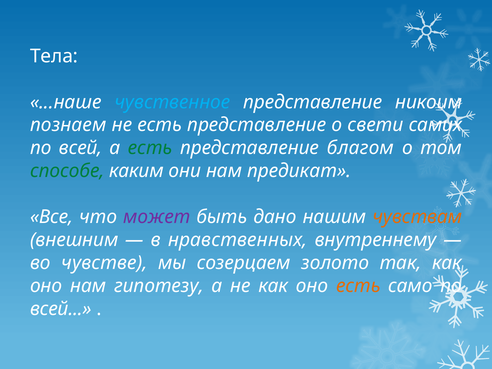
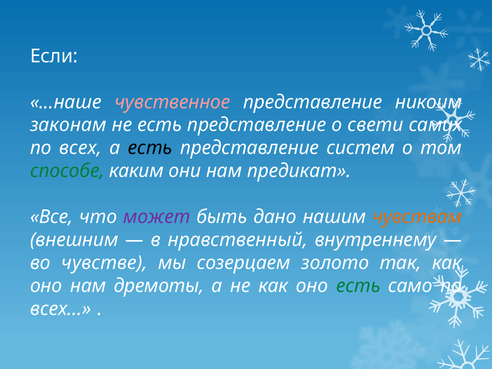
Тела: Тела -> Если
чувственное colour: light blue -> pink
познаем: познаем -> законам
всей at (81, 148): всей -> всех
есть at (150, 148) colour: green -> black
благом: благом -> систем
нравственных: нравственных -> нравственный
гипотезу: гипотезу -> дремоты
есть at (358, 286) colour: orange -> green
всей at (61, 309): всей -> всех
